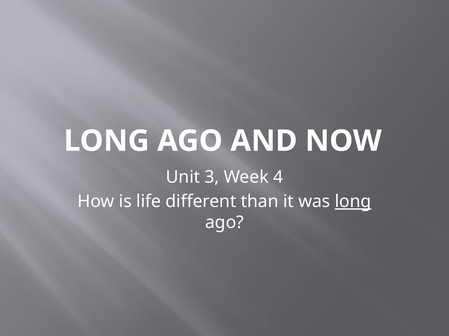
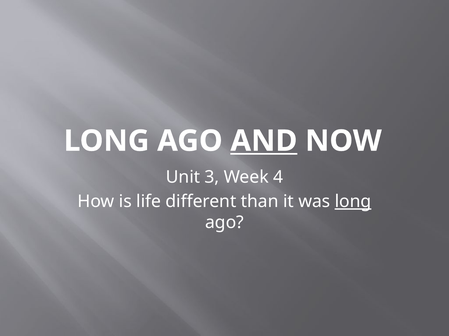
AND underline: none -> present
